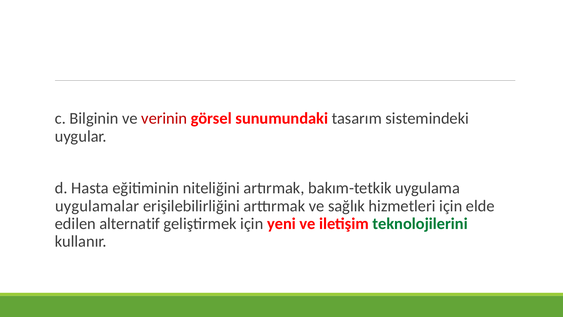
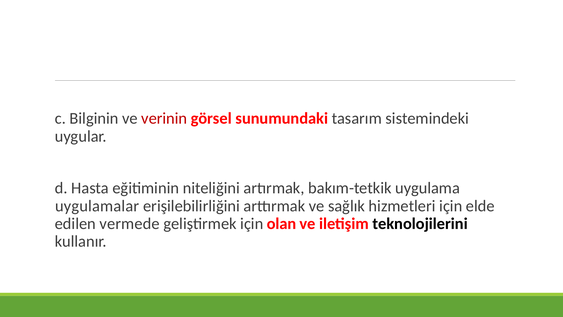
alternatif: alternatif -> vermede
yeni: yeni -> olan
teknolojilerini colour: green -> black
